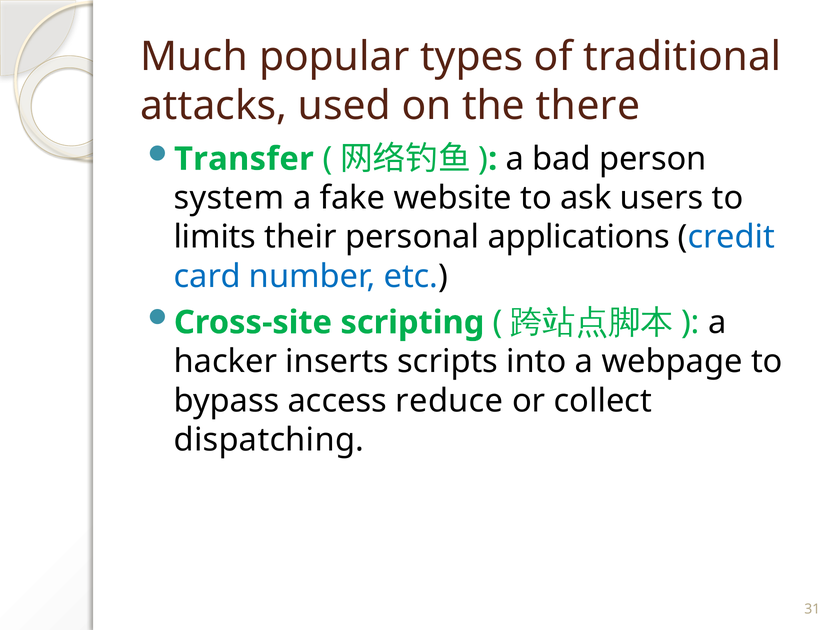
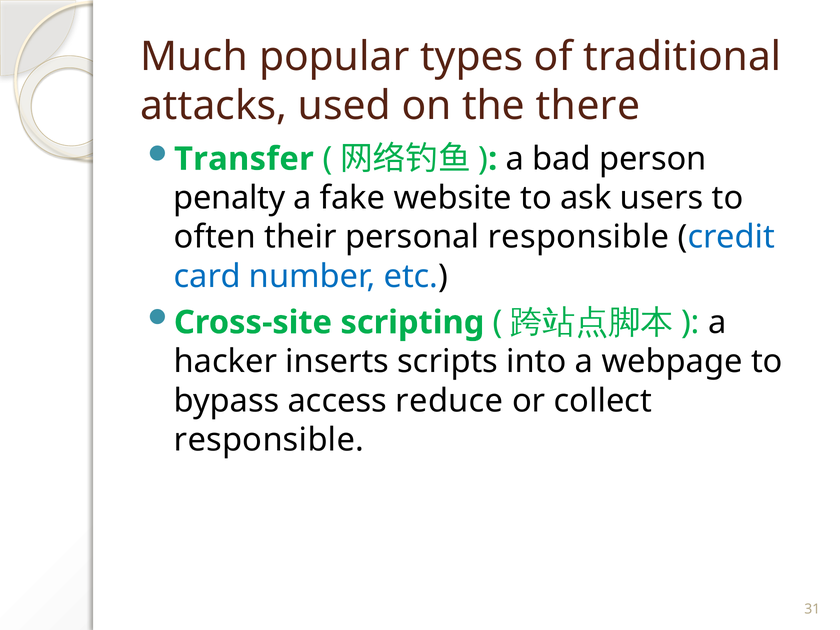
system: system -> penalty
limits: limits -> often
personal applications: applications -> responsible
dispatching at (269, 440): dispatching -> responsible
